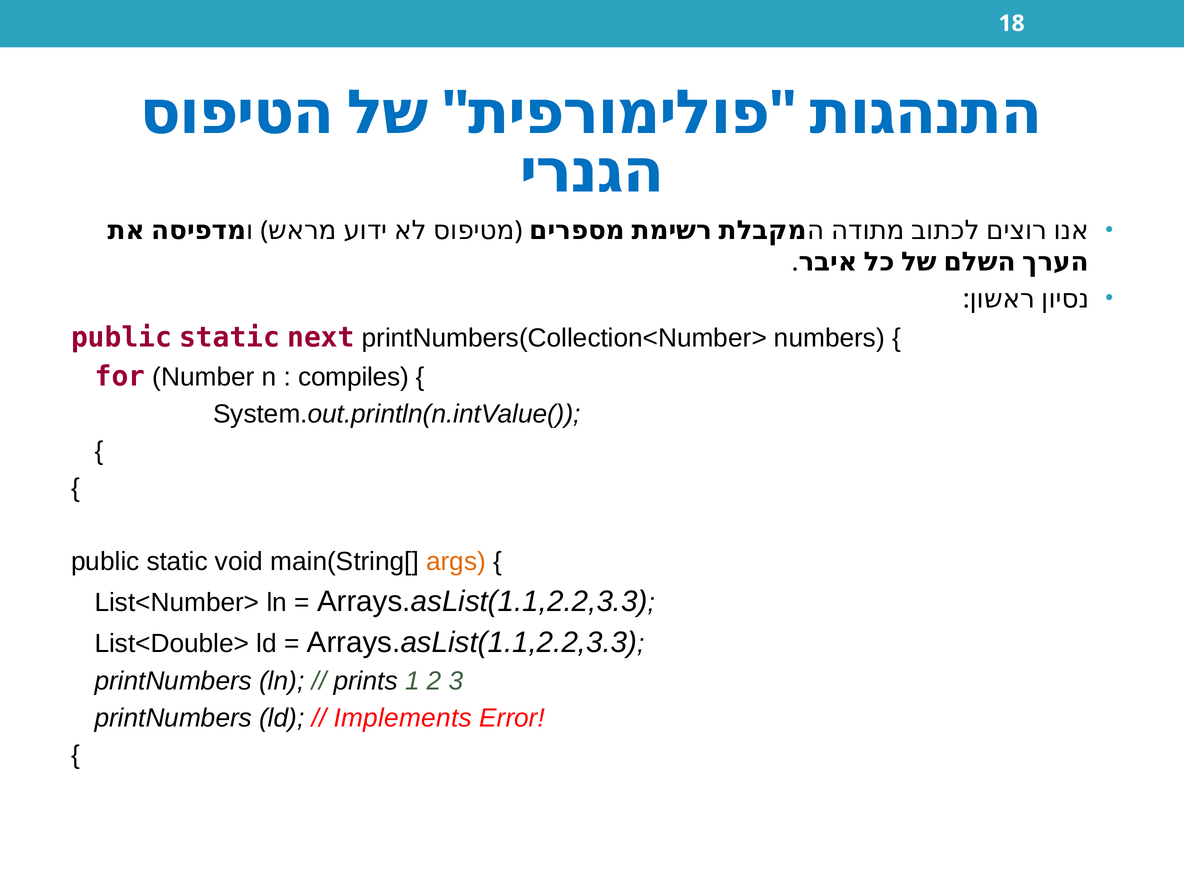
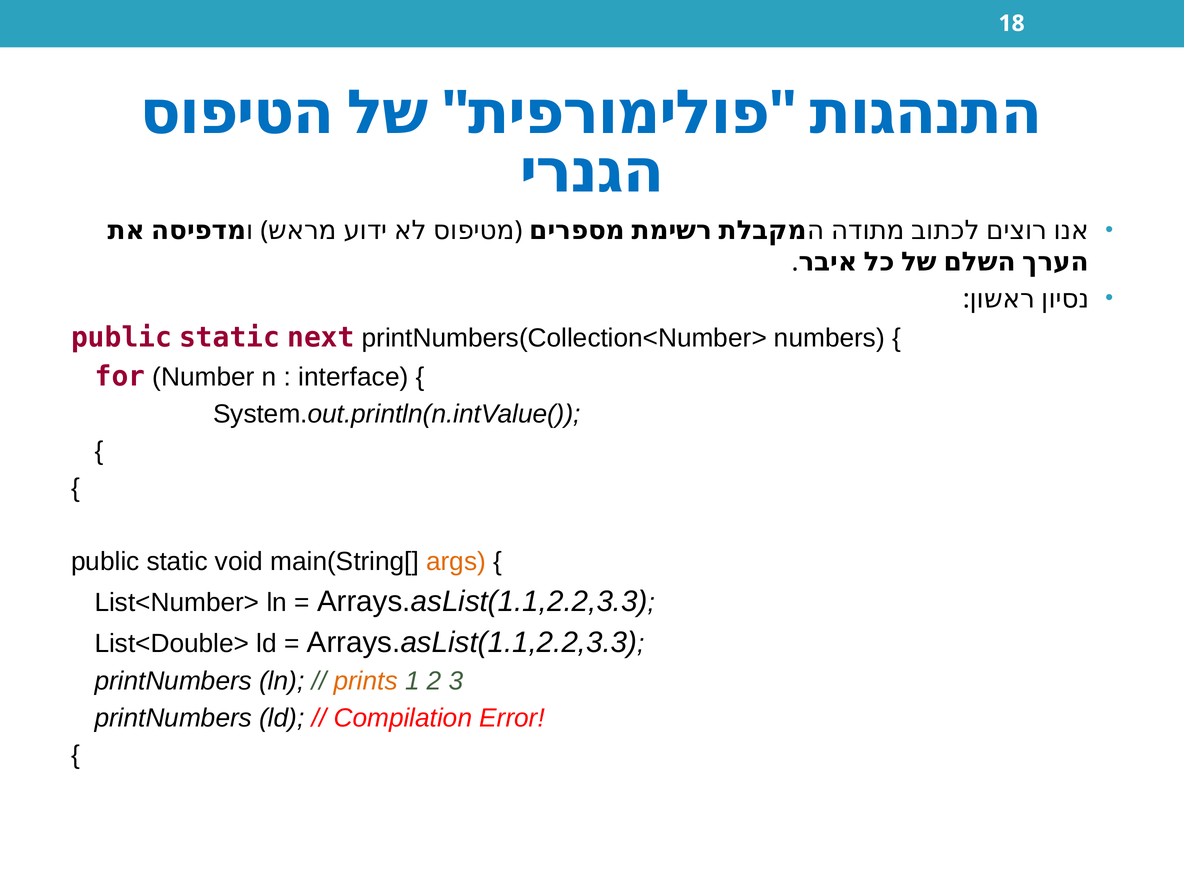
compiles: compiles -> interface
prints colour: black -> orange
Implements: Implements -> Compilation
